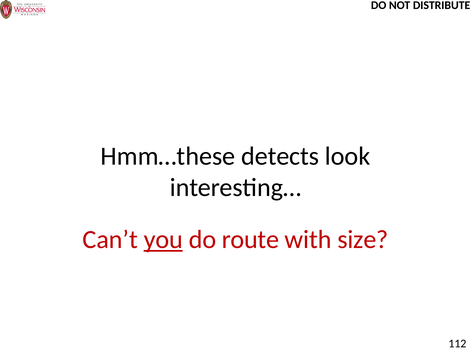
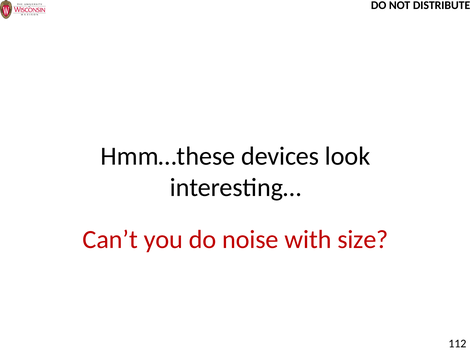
detects: detects -> devices
you underline: present -> none
route: route -> noise
